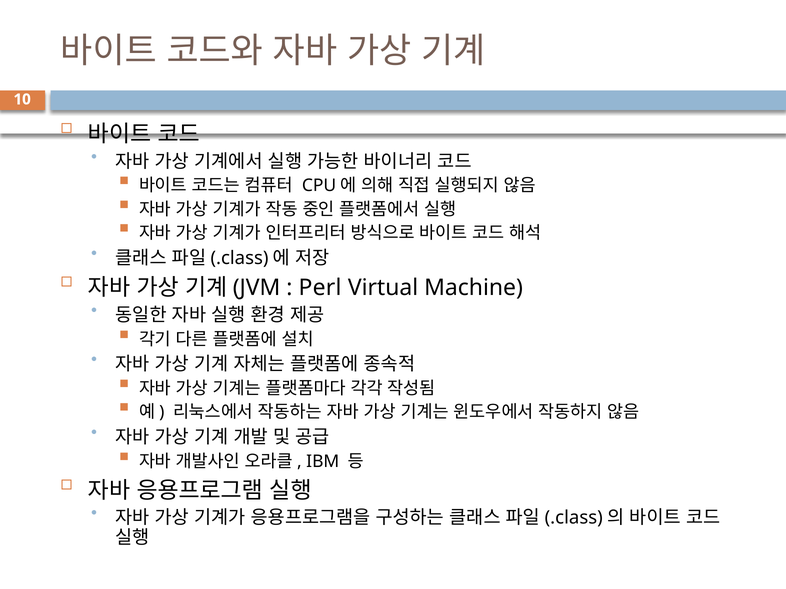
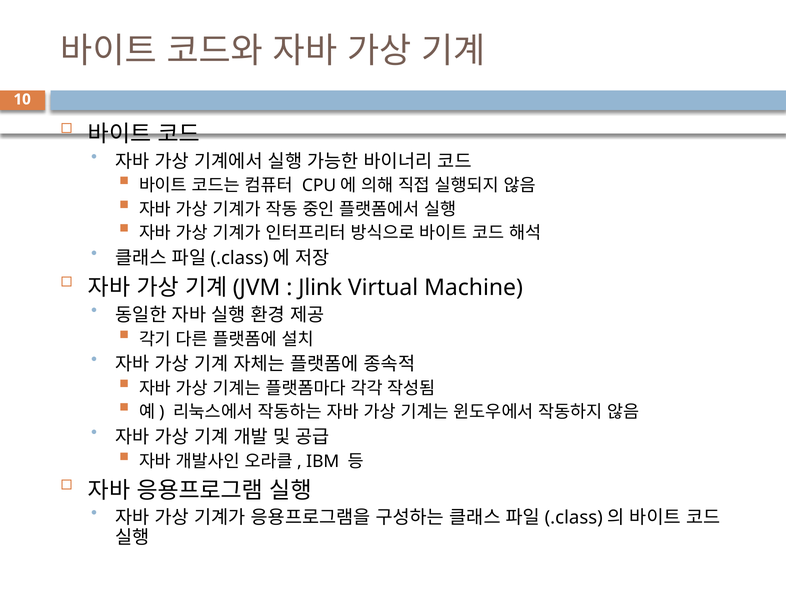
Perl: Perl -> Jlink
